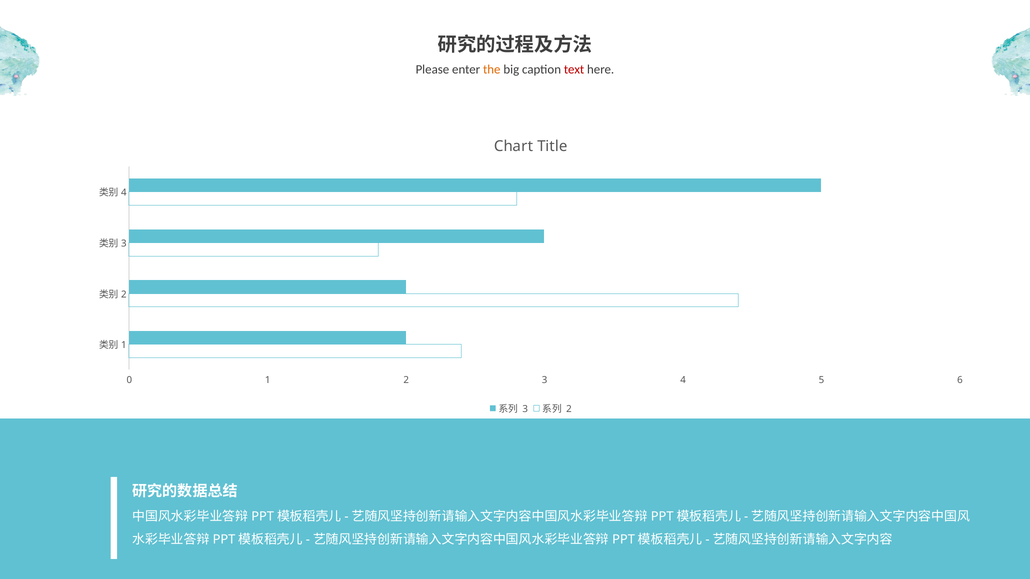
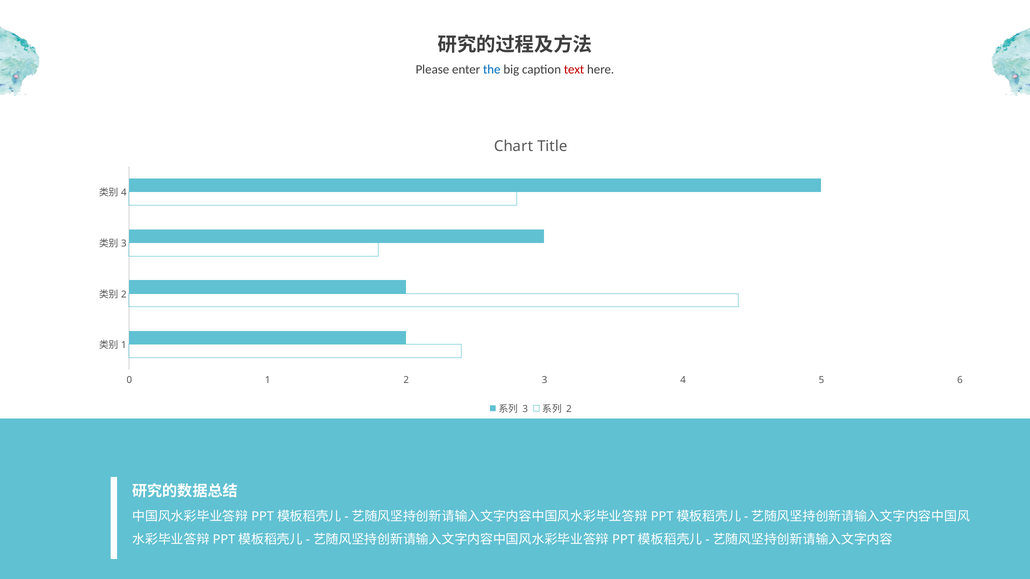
the colour: orange -> blue
